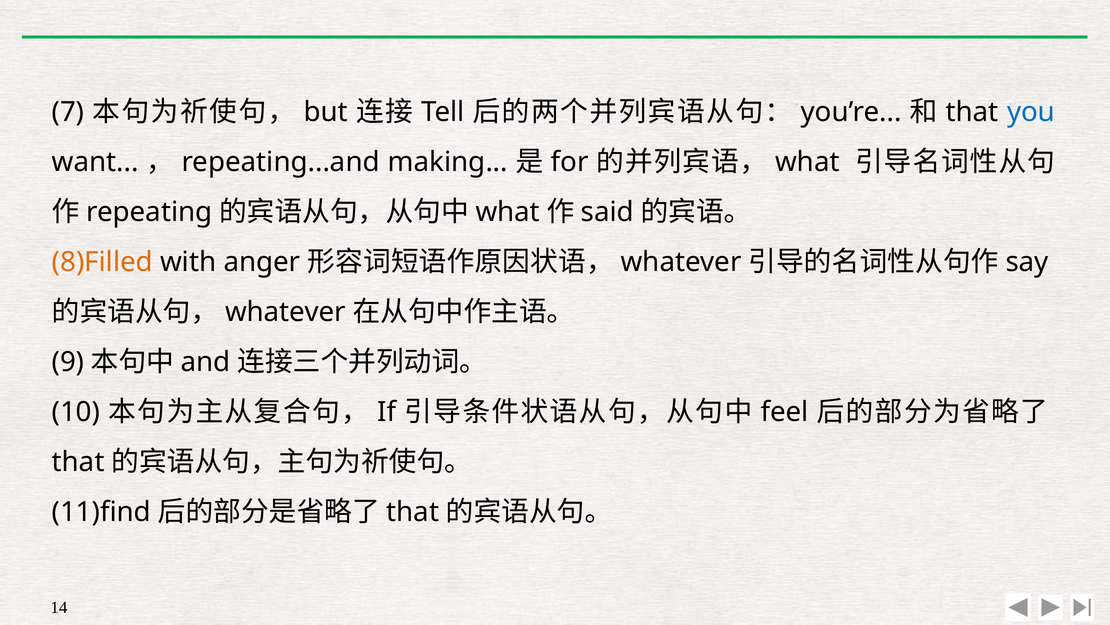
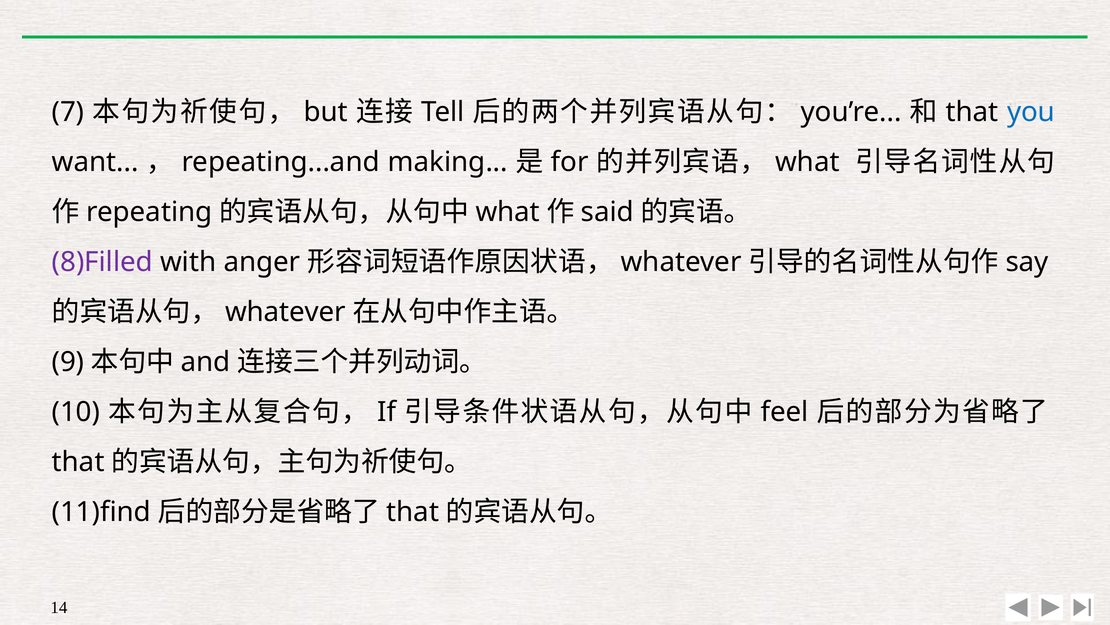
8)Filled colour: orange -> purple
